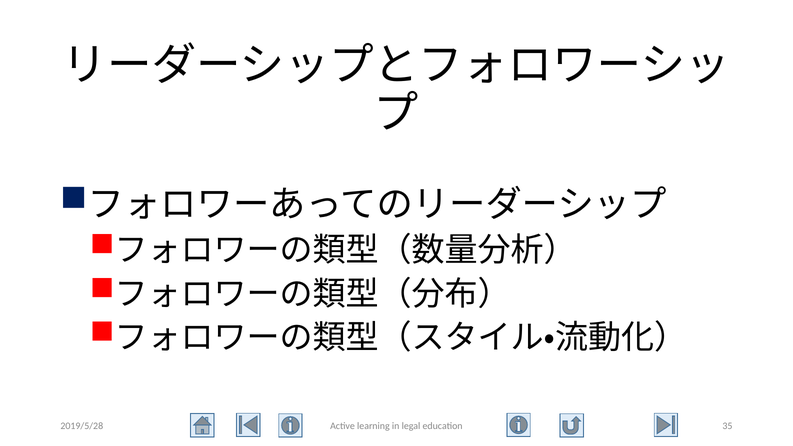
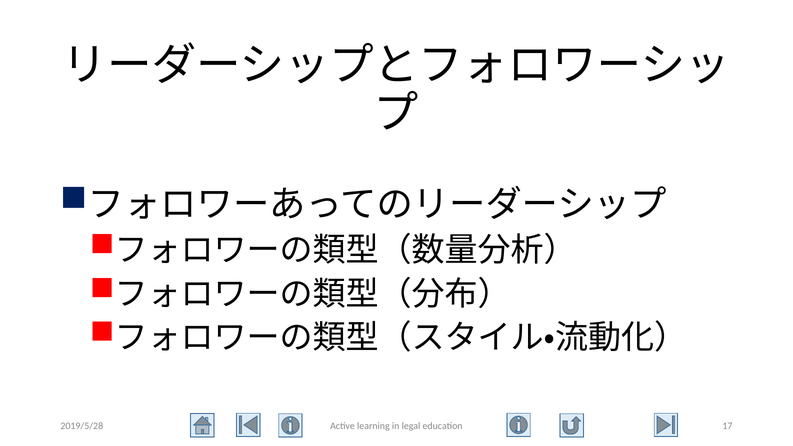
35: 35 -> 17
